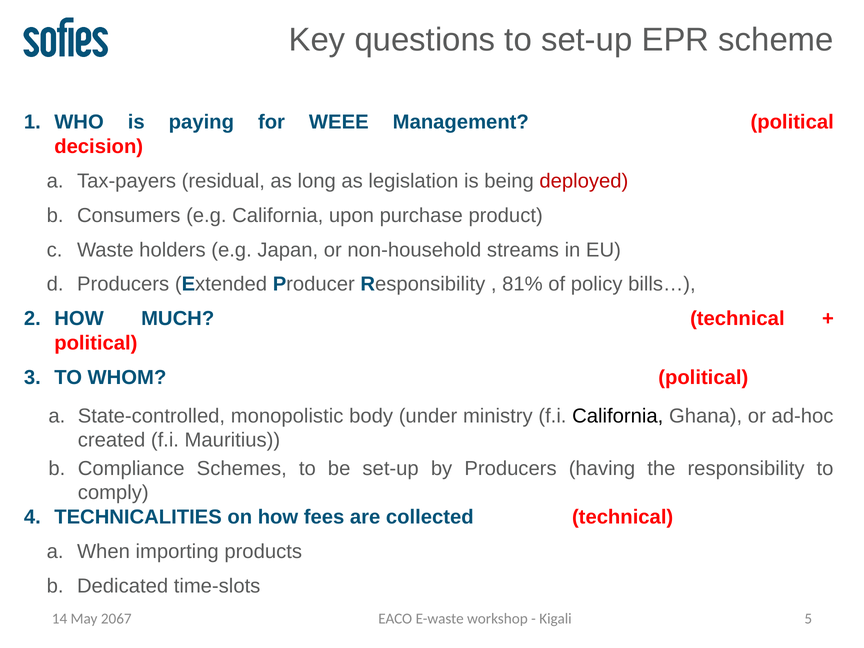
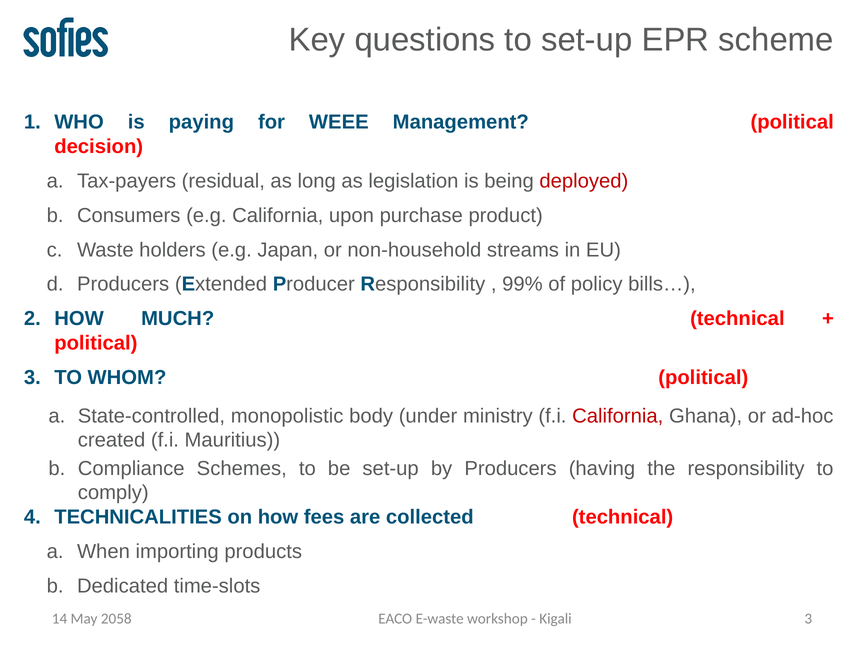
81%: 81% -> 99%
California at (618, 416) colour: black -> red
Kigali 5: 5 -> 3
2067: 2067 -> 2058
